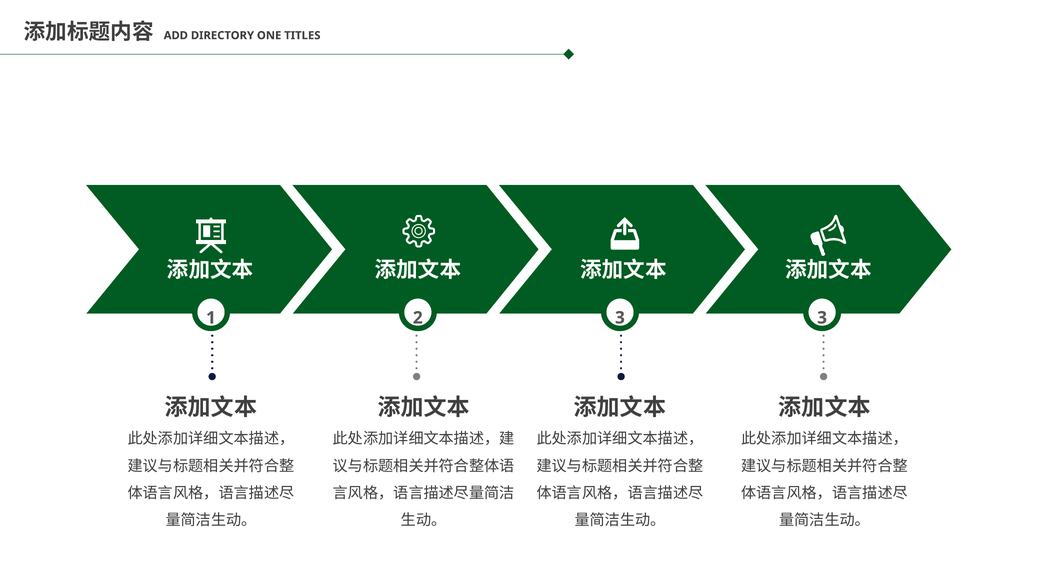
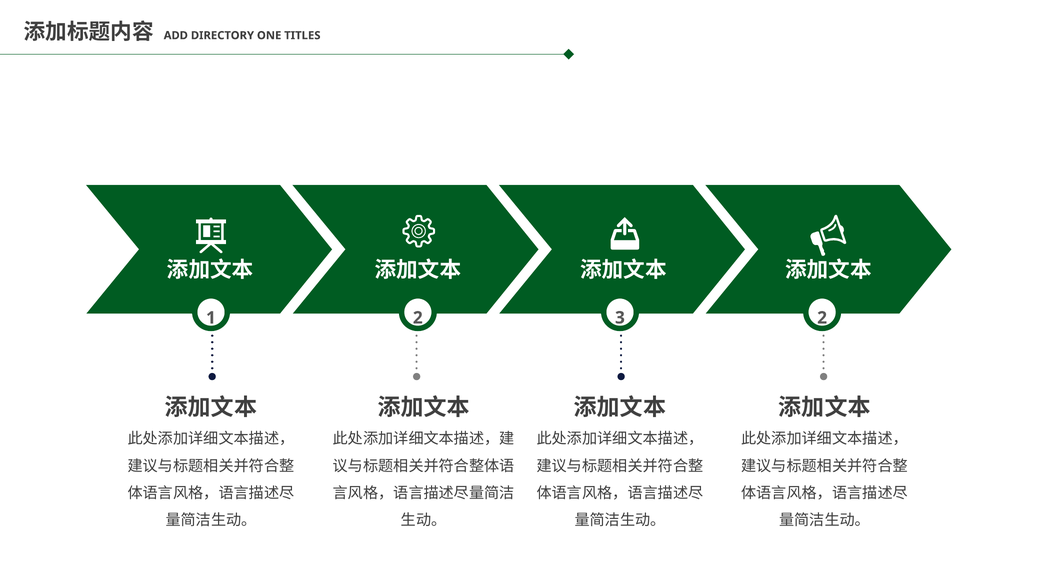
3 3: 3 -> 2
